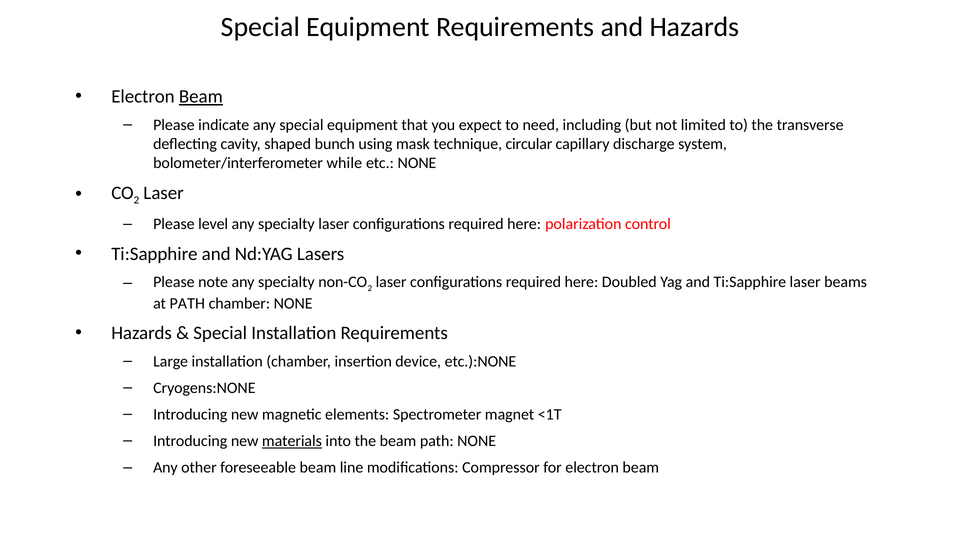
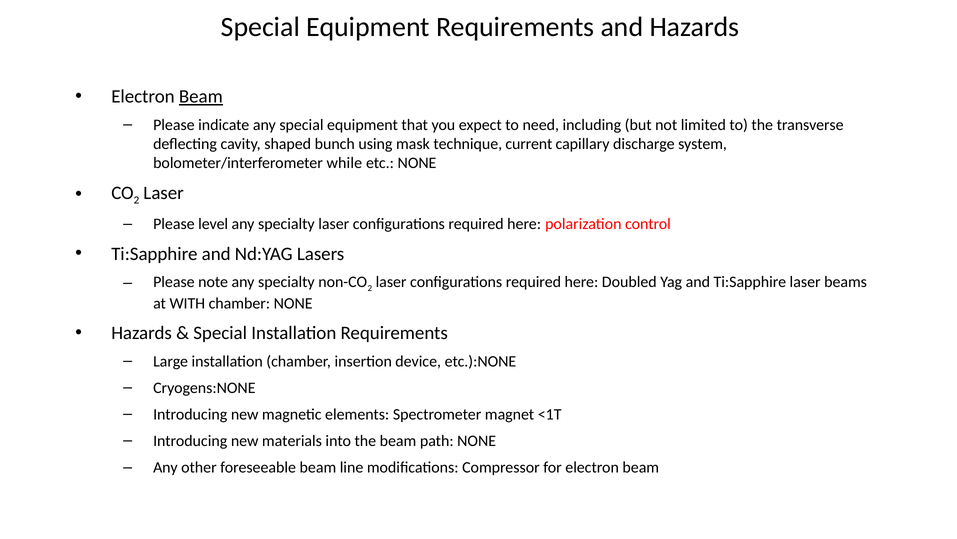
circular: circular -> current
at PATH: PATH -> WITH
materials underline: present -> none
